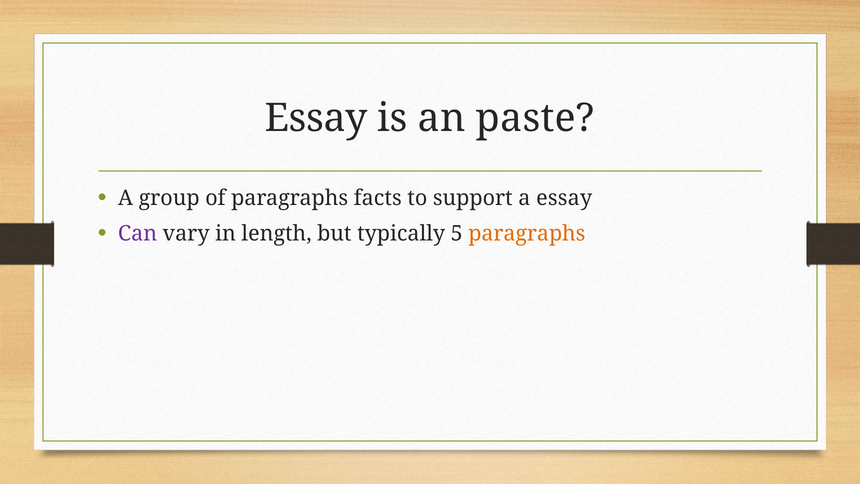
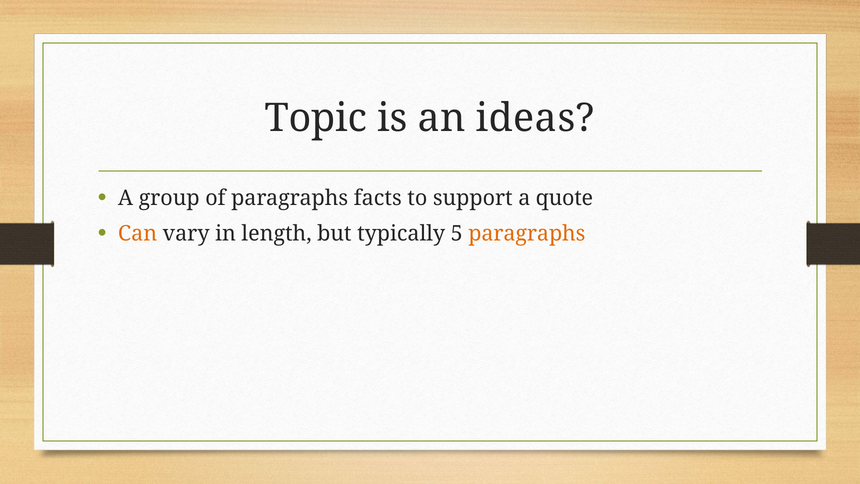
Essay at (316, 118): Essay -> Topic
paste: paste -> ideas
a essay: essay -> quote
Can colour: purple -> orange
